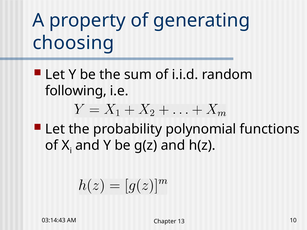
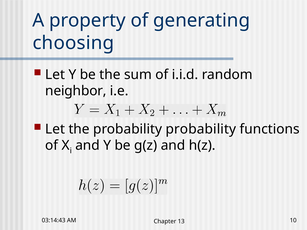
following: following -> neighbor
probability polynomial: polynomial -> probability
